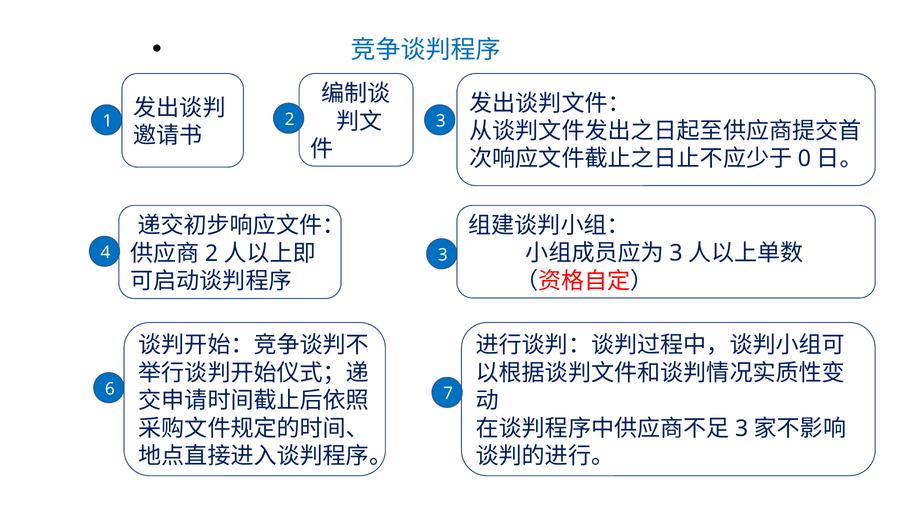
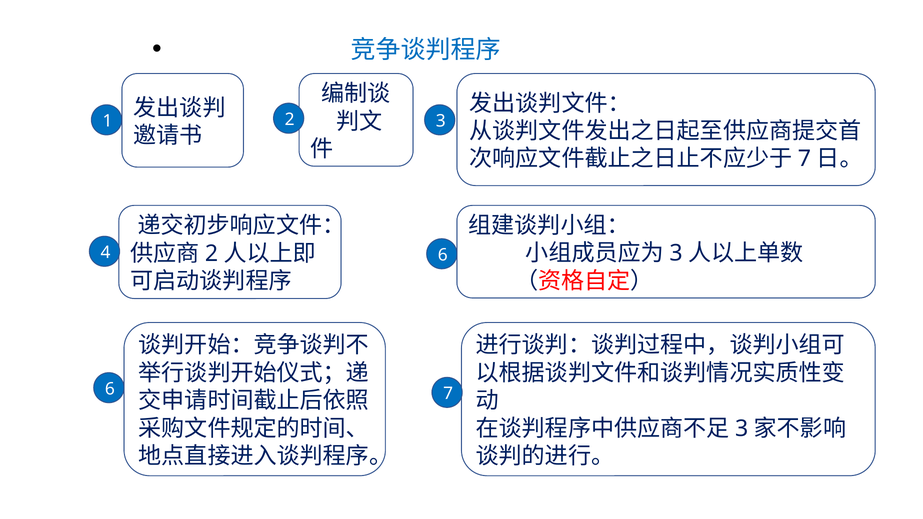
0 at (804, 159): 0 -> 7
4 3: 3 -> 6
